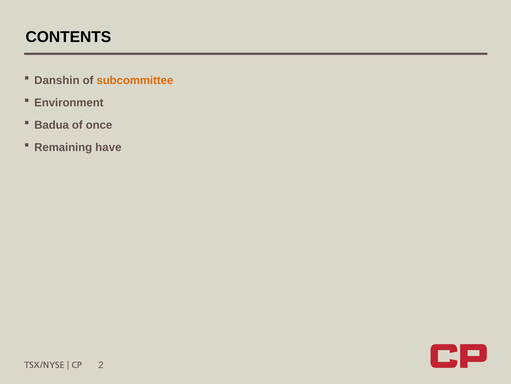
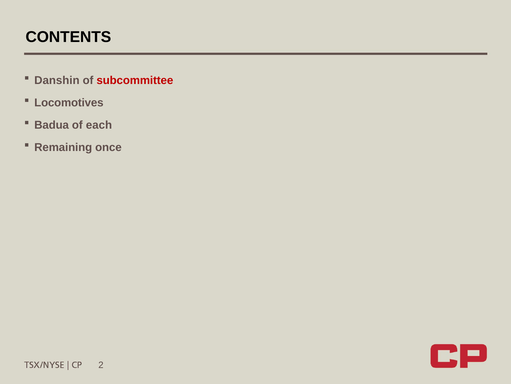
subcommittee colour: orange -> red
Environment: Environment -> Locomotives
once: once -> each
have: have -> once
